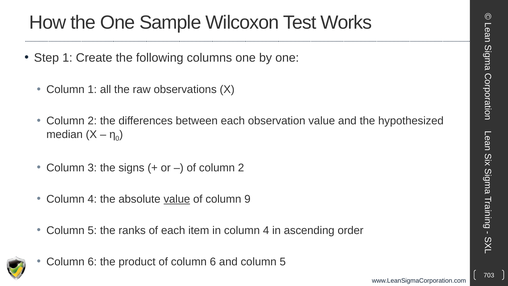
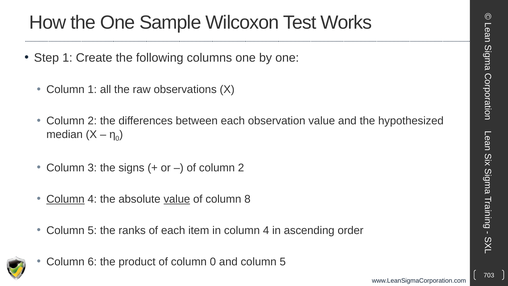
Column at (65, 199) underline: none -> present
9: 9 -> 8
of column 6: 6 -> 0
